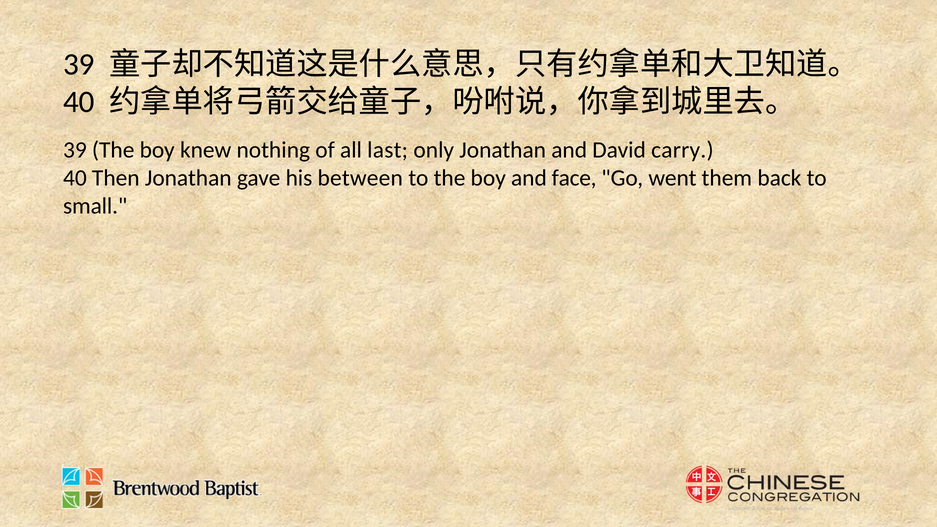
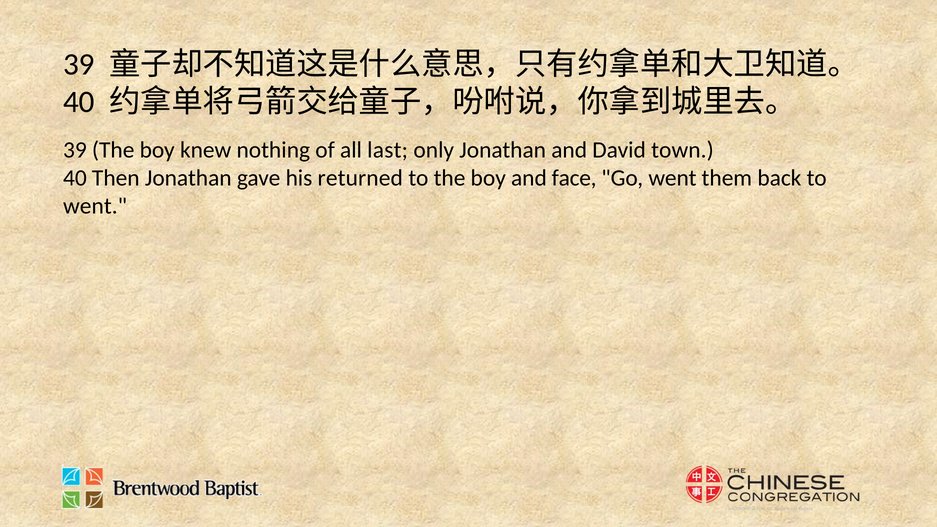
carry: carry -> town
between: between -> returned
small at (95, 206): small -> went
